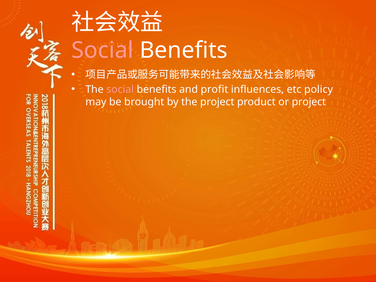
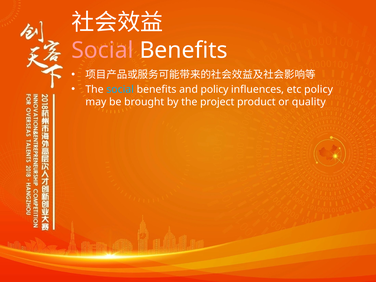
social at (120, 89) colour: pink -> light blue
and profit: profit -> policy
or project: project -> quality
